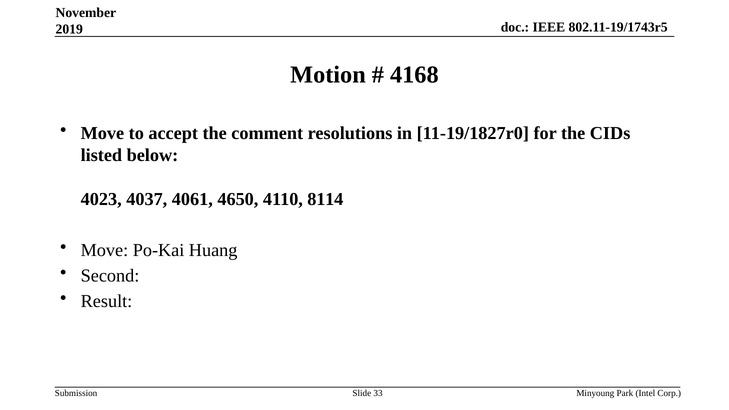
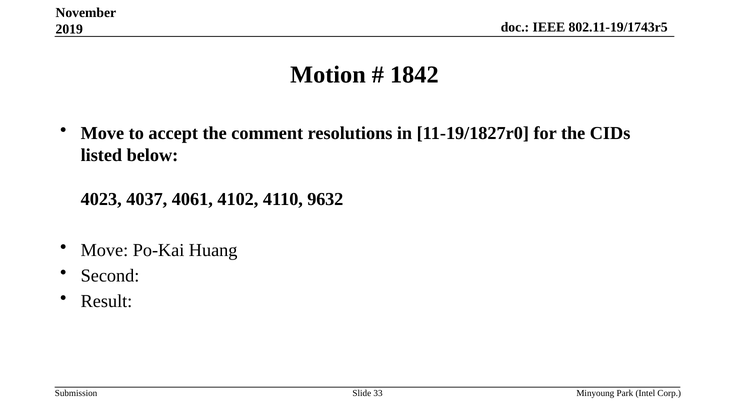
4168: 4168 -> 1842
4650: 4650 -> 4102
8114: 8114 -> 9632
